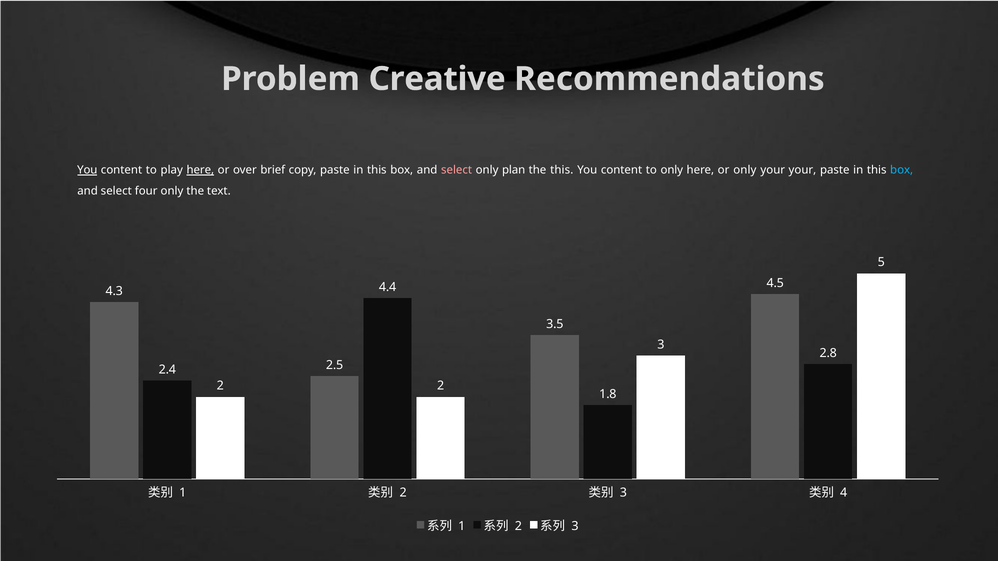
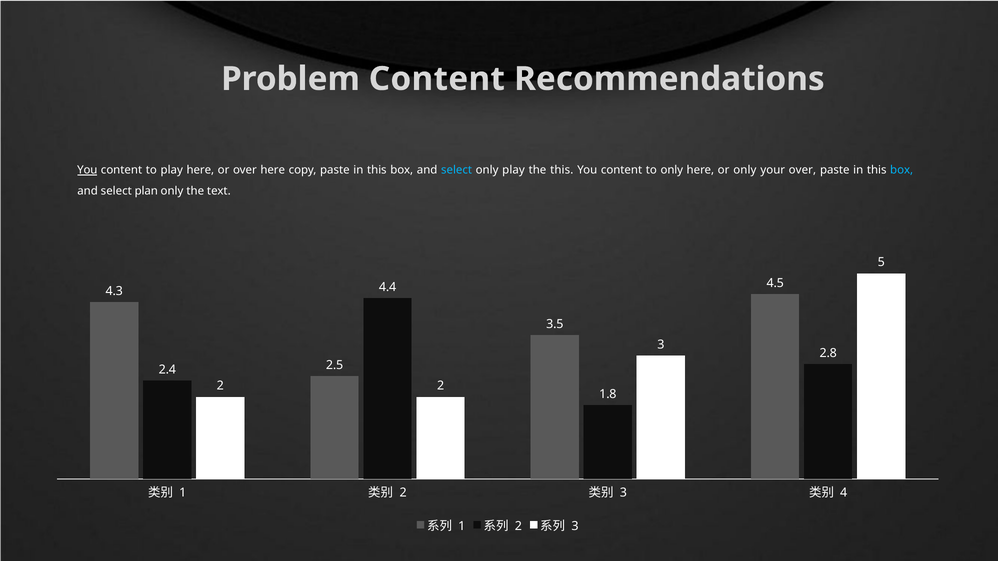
Problem Creative: Creative -> Content
here at (200, 170) underline: present -> none
over brief: brief -> here
select at (457, 170) colour: pink -> light blue
only plan: plan -> play
your your: your -> over
four: four -> plan
